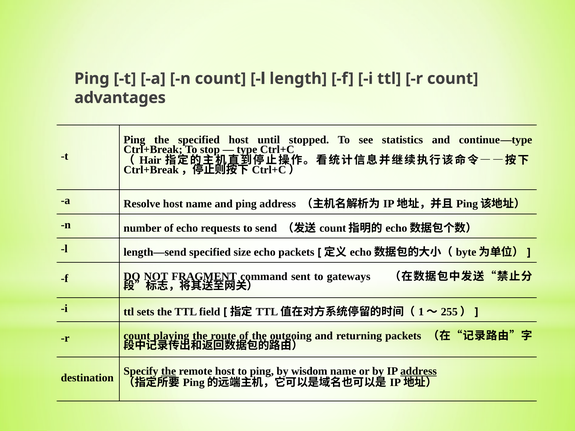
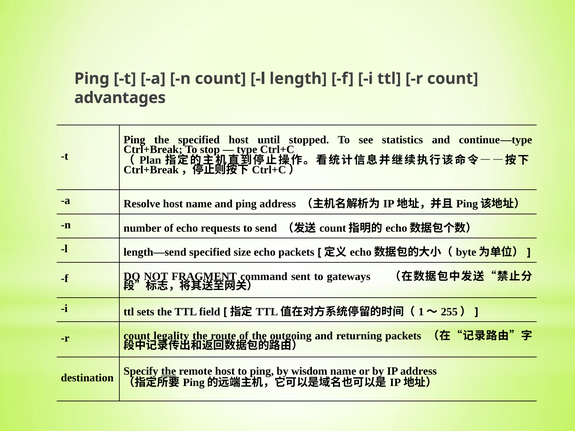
Hair: Hair -> Plan
playing: playing -> legality
address at (419, 371) underline: present -> none
